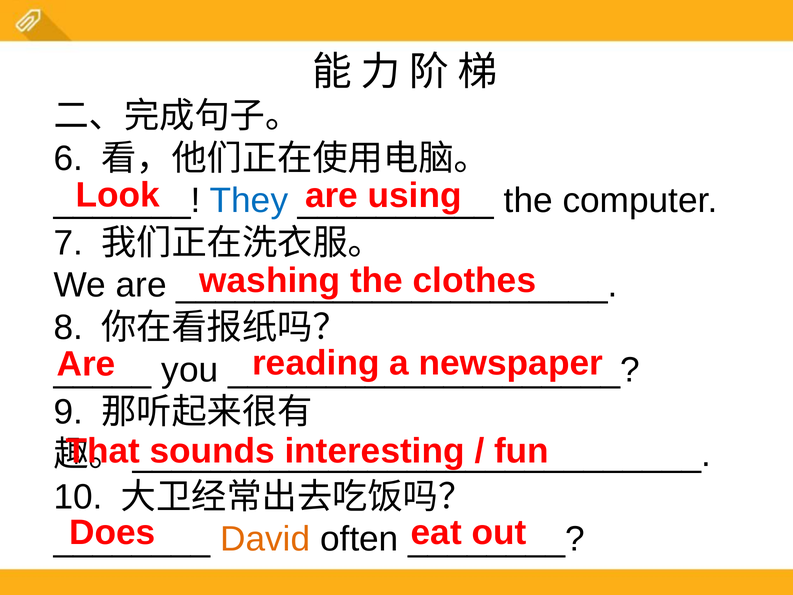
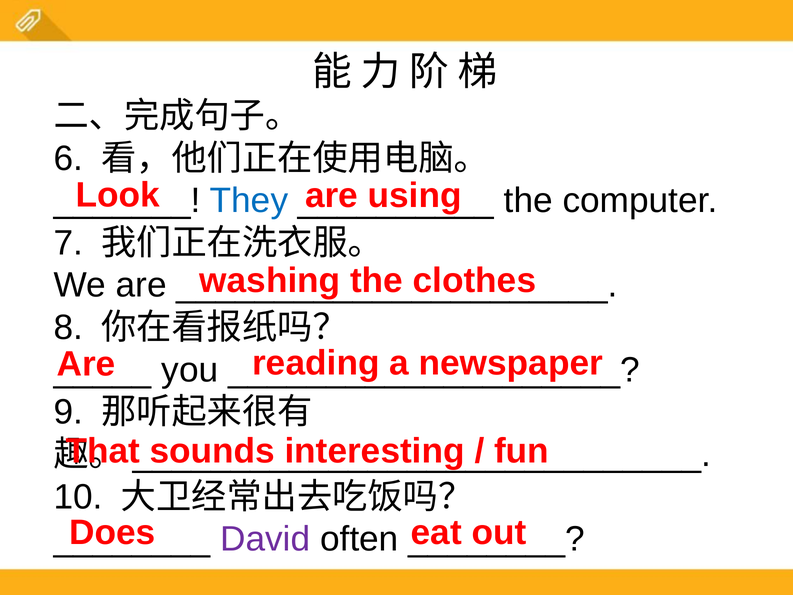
David colour: orange -> purple
